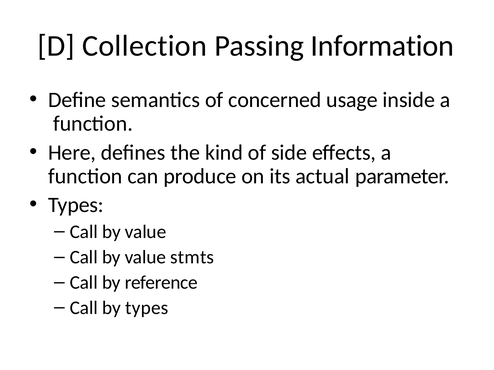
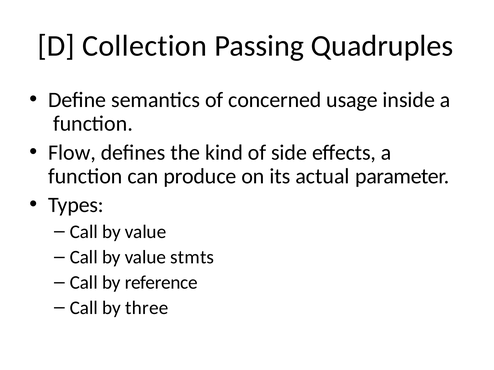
Information: Information -> Quadruples
Here: Here -> Flow
by types: types -> three
